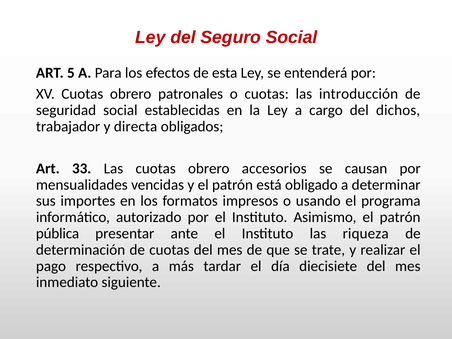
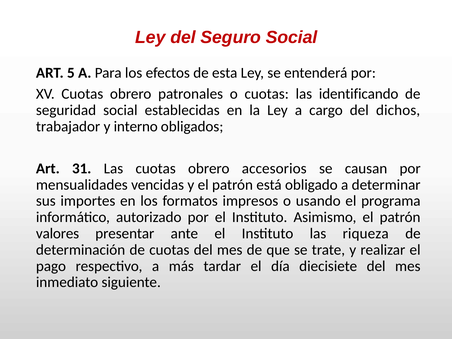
introducción: introducción -> identificando
directa: directa -> interno
33: 33 -> 31
pública: pública -> valores
